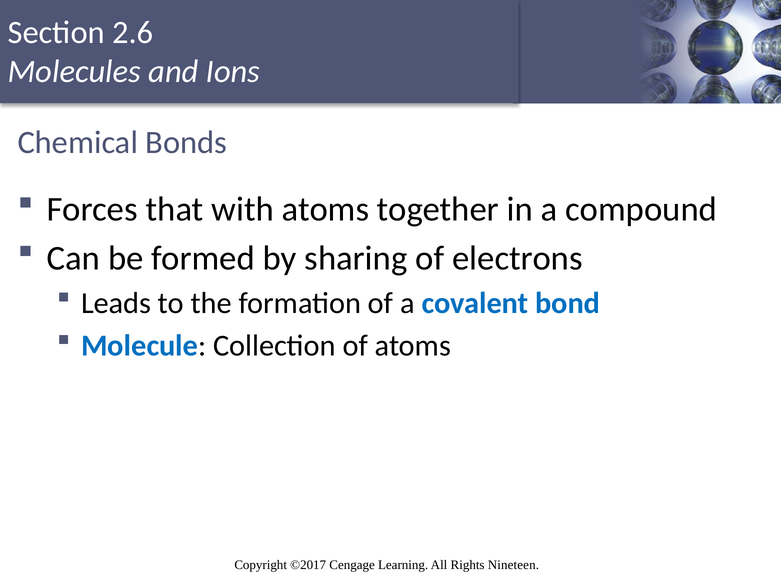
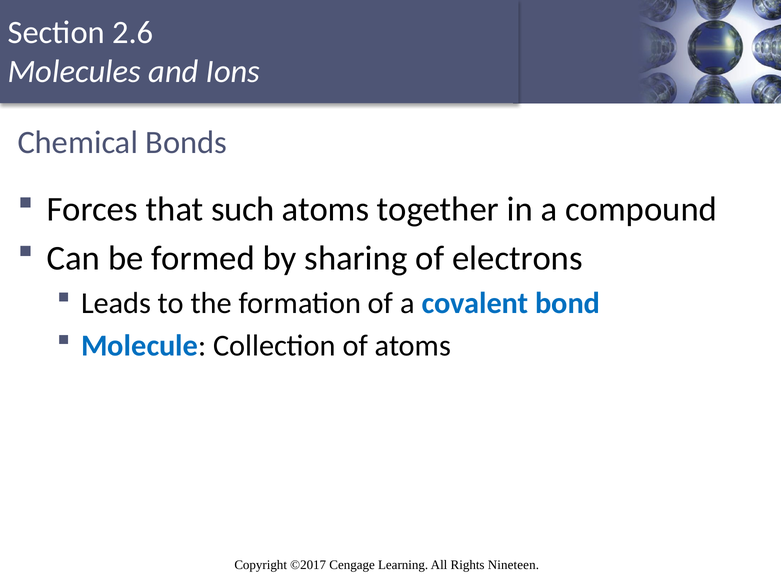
with: with -> such
